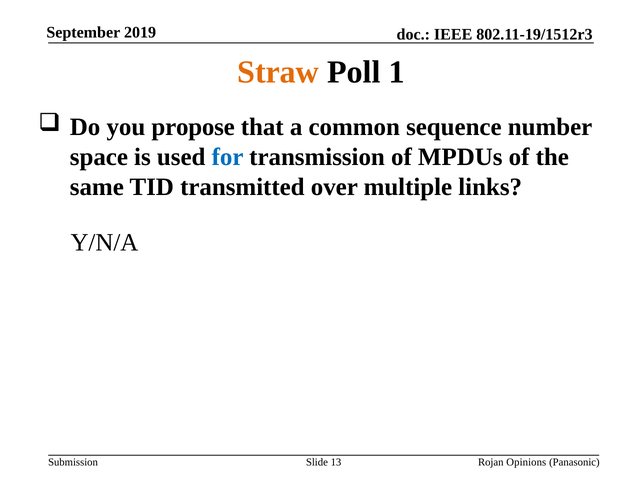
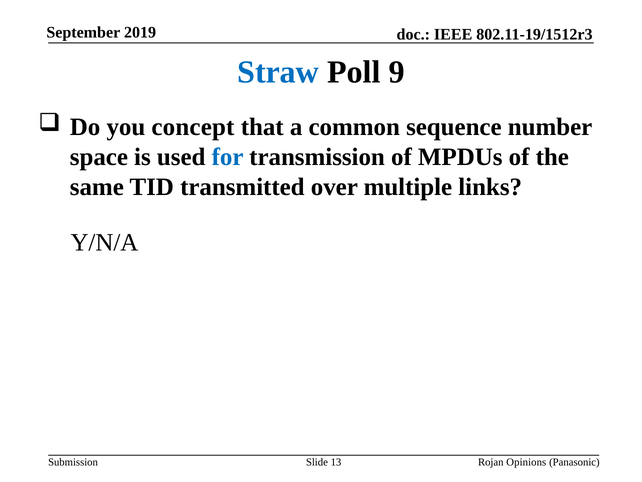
Straw colour: orange -> blue
1: 1 -> 9
propose: propose -> concept
